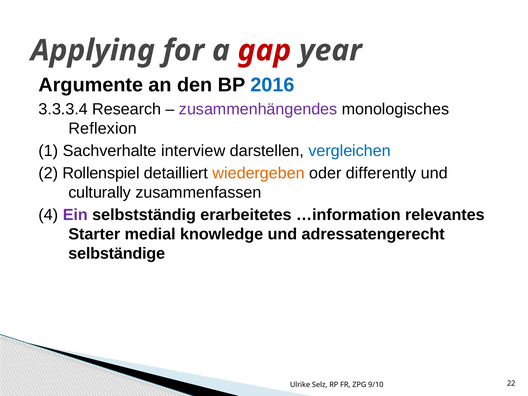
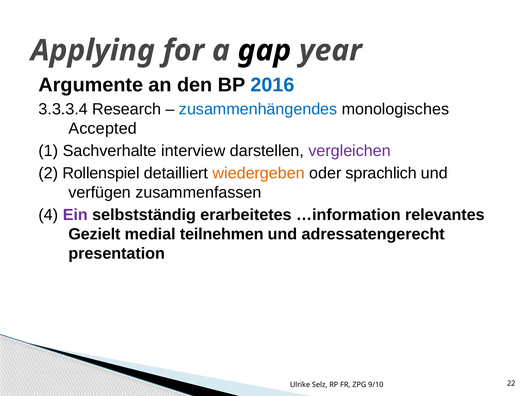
gap colour: red -> black
zusammenhängendes colour: purple -> blue
Reflexion: Reflexion -> Accepted
vergleichen colour: blue -> purple
differently: differently -> sprachlich
culturally: culturally -> verfügen
Starter: Starter -> Gezielt
knowledge: knowledge -> teilnehmen
selbständige: selbständige -> presentation
